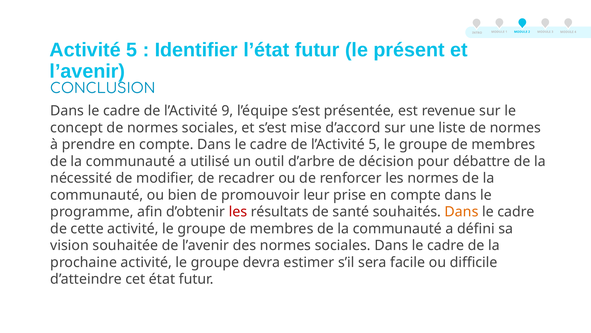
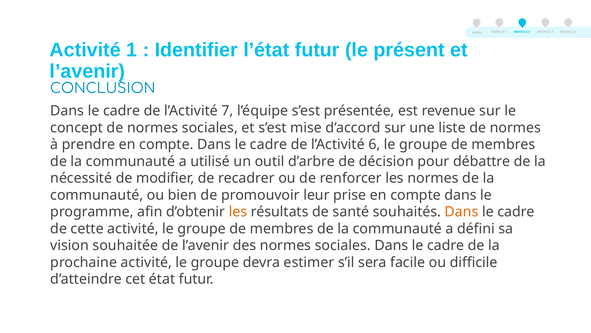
Activité 5: 5 -> 1
9: 9 -> 7
l’Activité 5: 5 -> 6
les at (238, 212) colour: red -> orange
